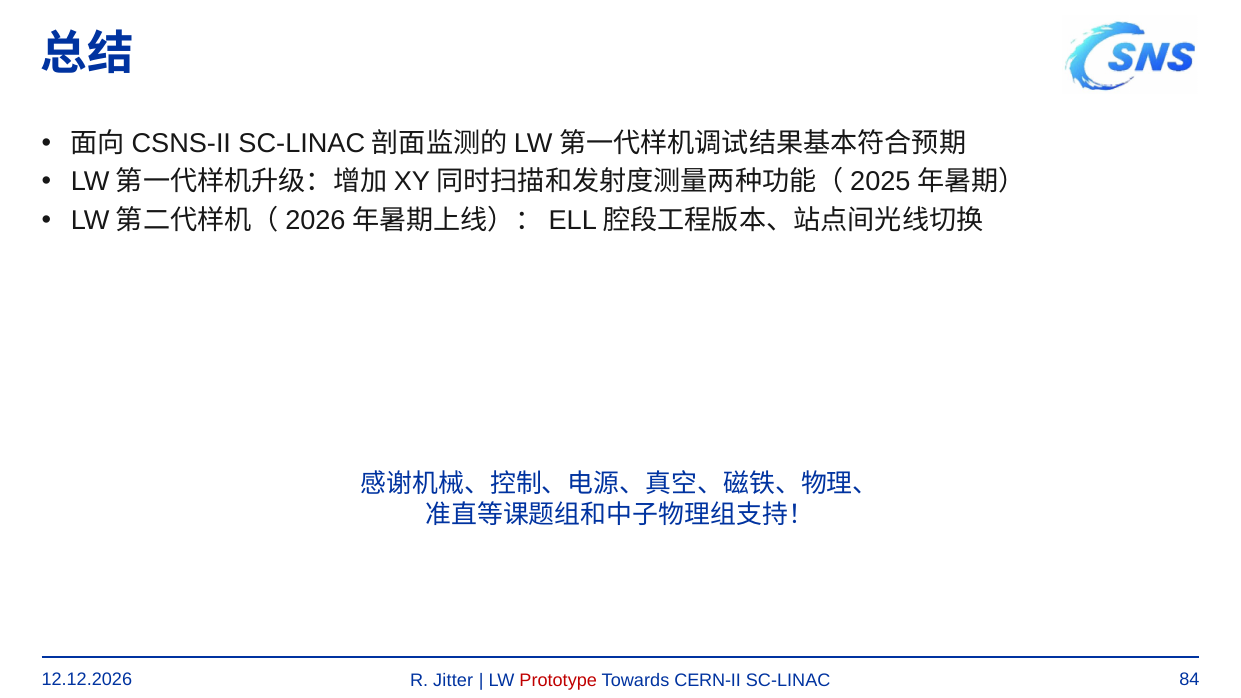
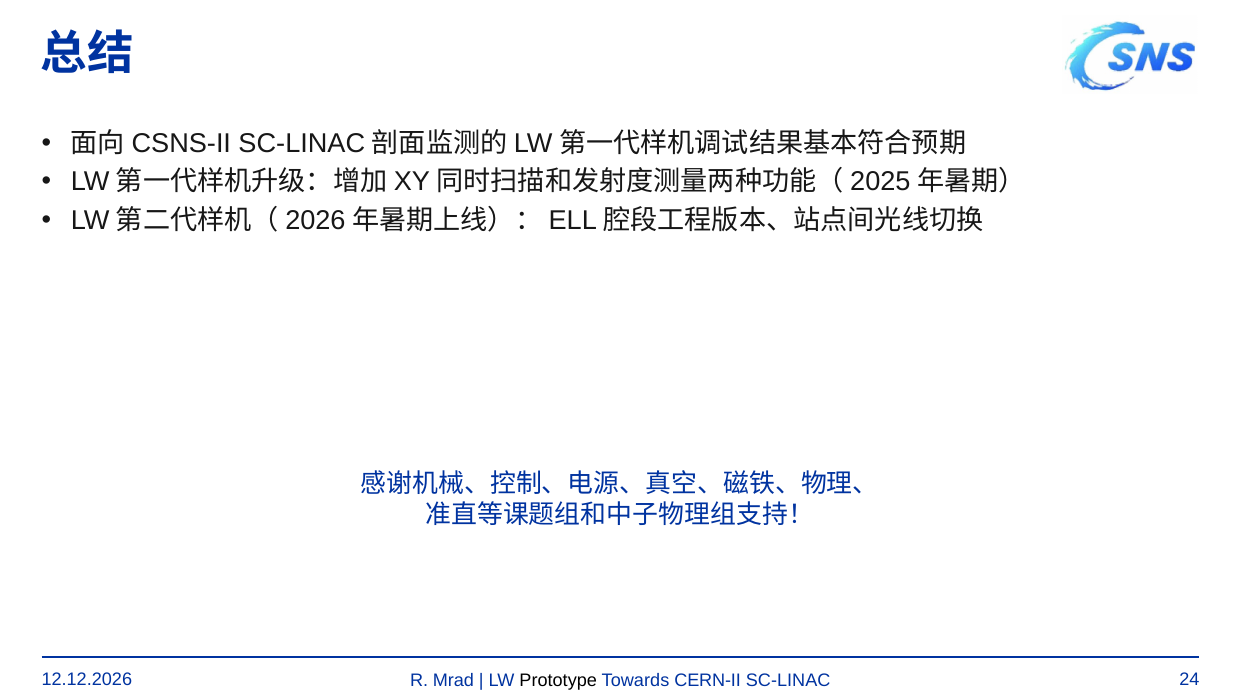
Jitter: Jitter -> Mrad
Prototype colour: red -> black
84: 84 -> 24
